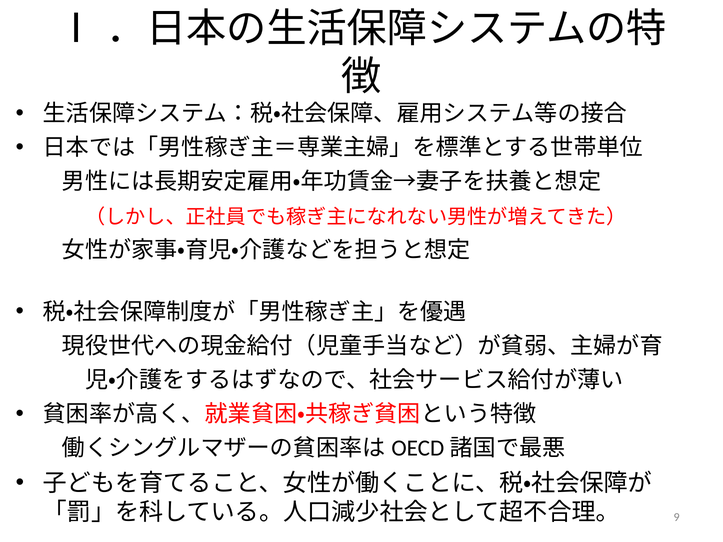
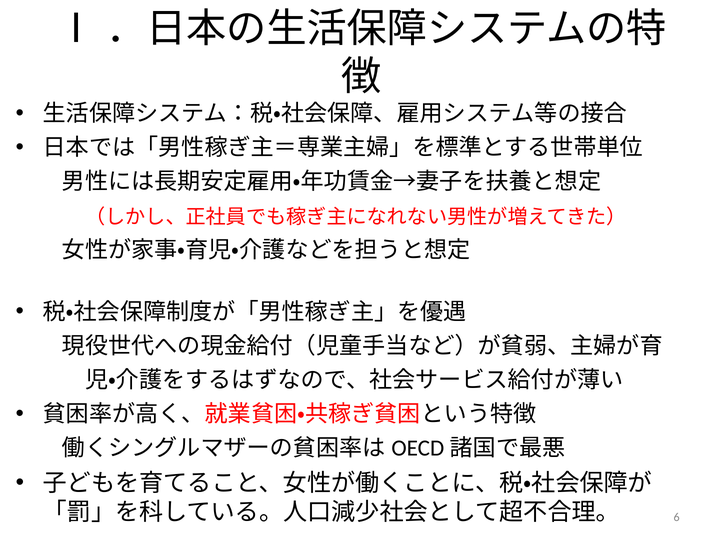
9: 9 -> 6
